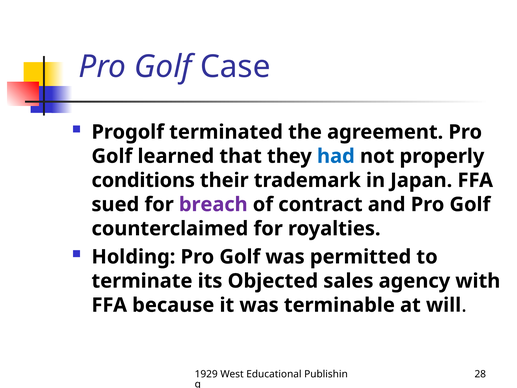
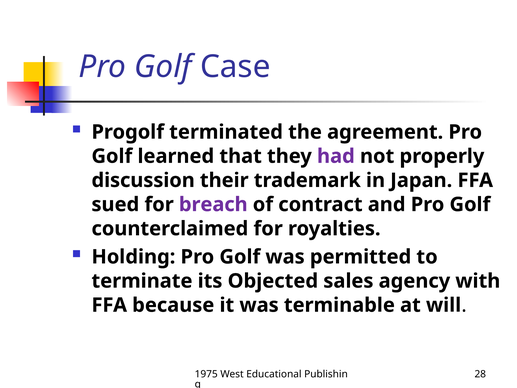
had colour: blue -> purple
conditions: conditions -> discussion
1929: 1929 -> 1975
